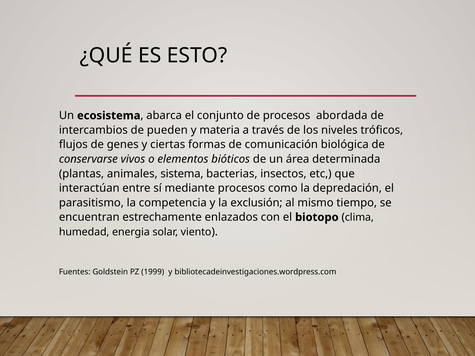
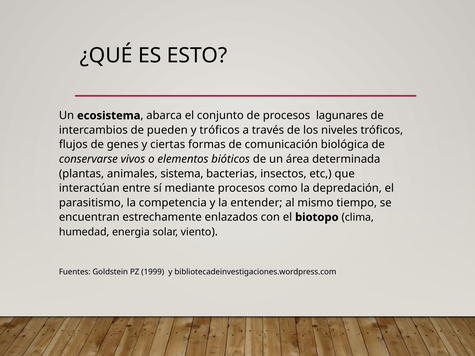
abordada: abordada -> lagunares
y materia: materia -> tróficos
exclusión: exclusión -> entender
